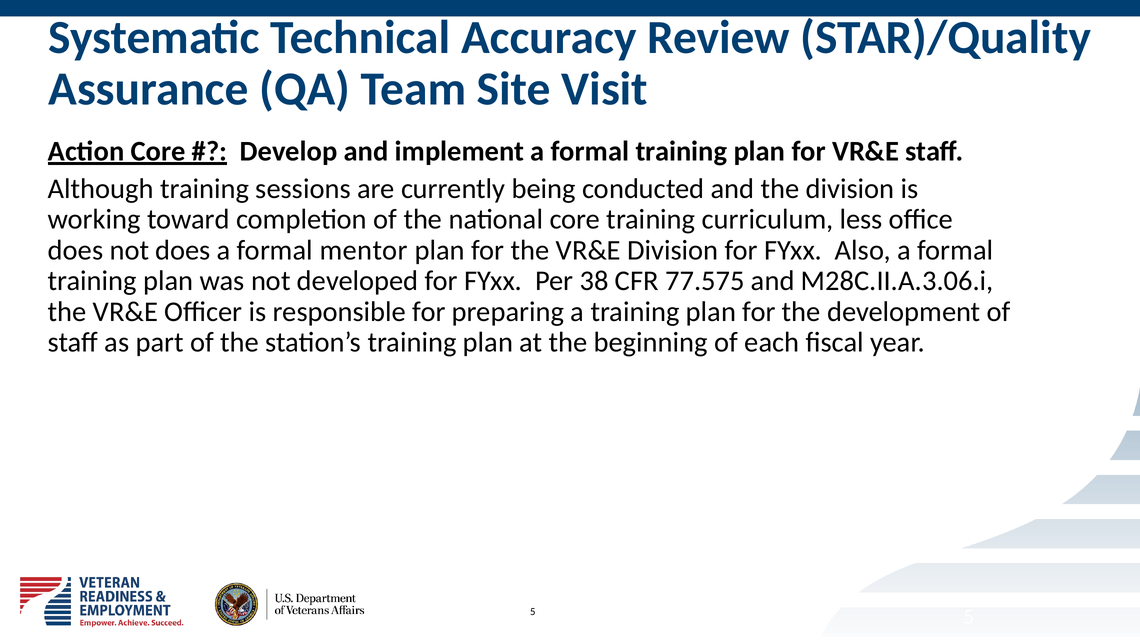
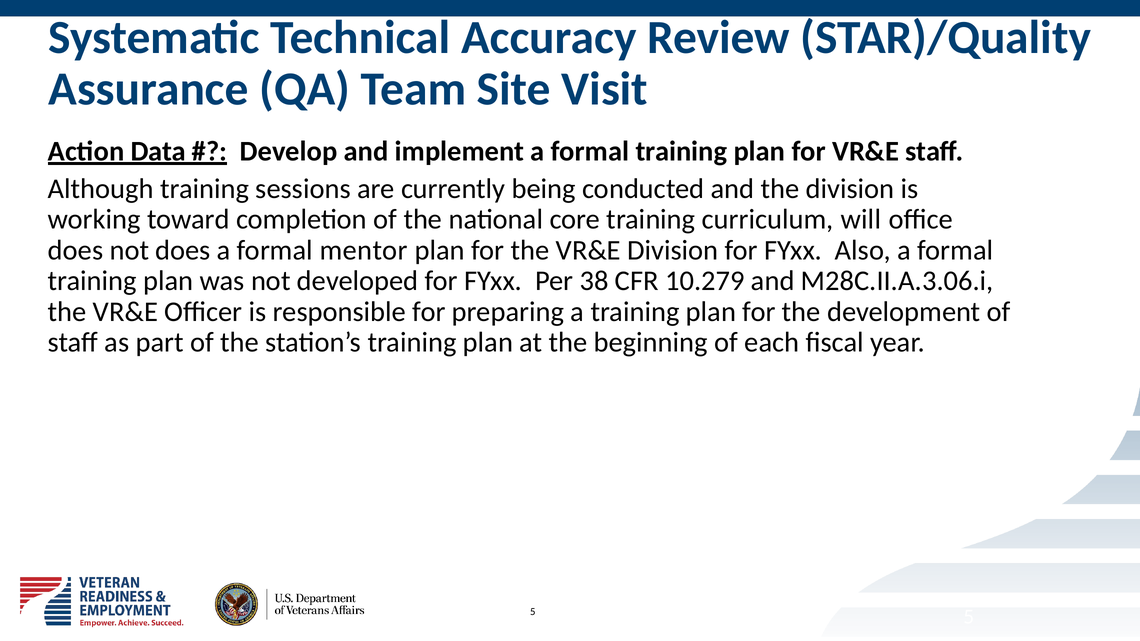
Action Core: Core -> Data
less: less -> will
77.575: 77.575 -> 10.279
